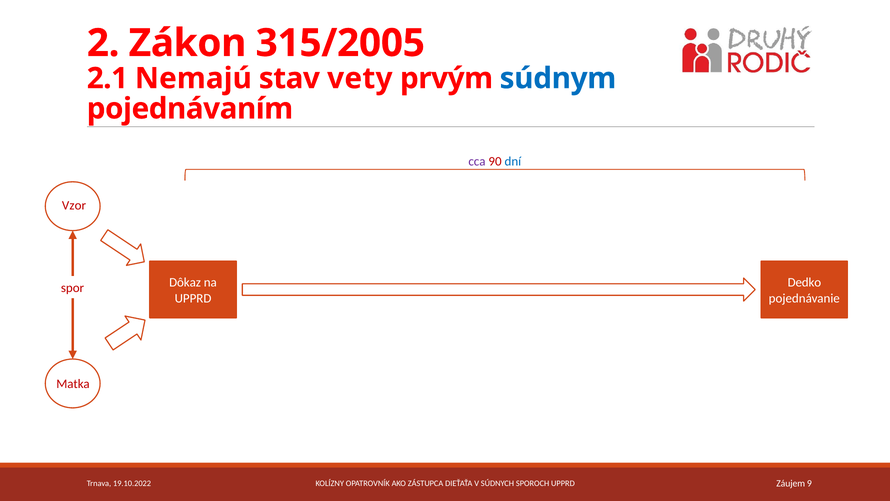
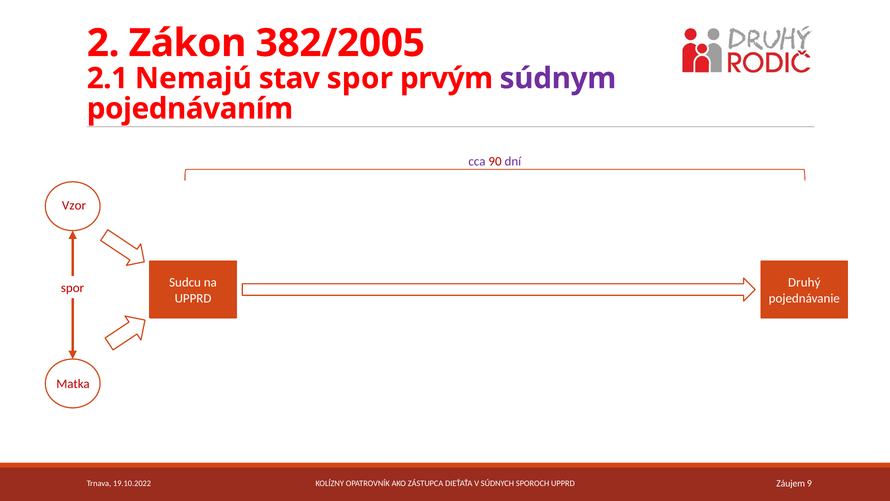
315/2005: 315/2005 -> 382/2005
stav vety: vety -> spor
súdnym colour: blue -> purple
dní colour: blue -> purple
Dôkaz: Dôkaz -> Sudcu
Dedko: Dedko -> Druhý
